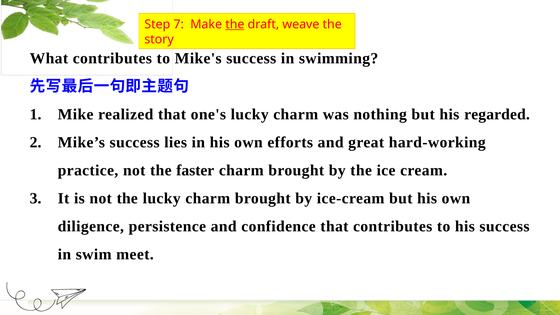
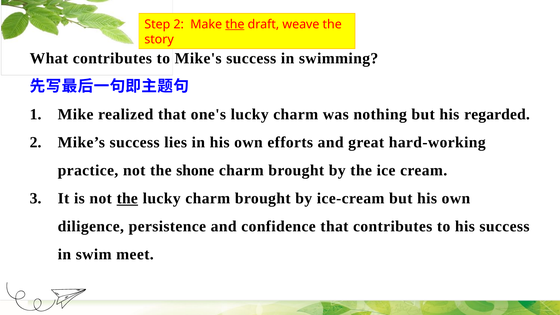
Step 7: 7 -> 2
faster: faster -> shone
the at (127, 199) underline: none -> present
